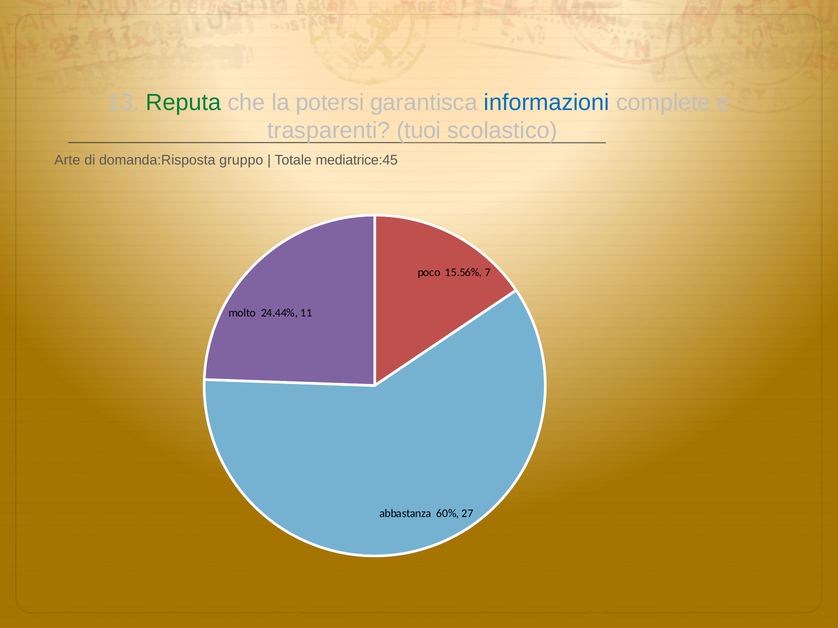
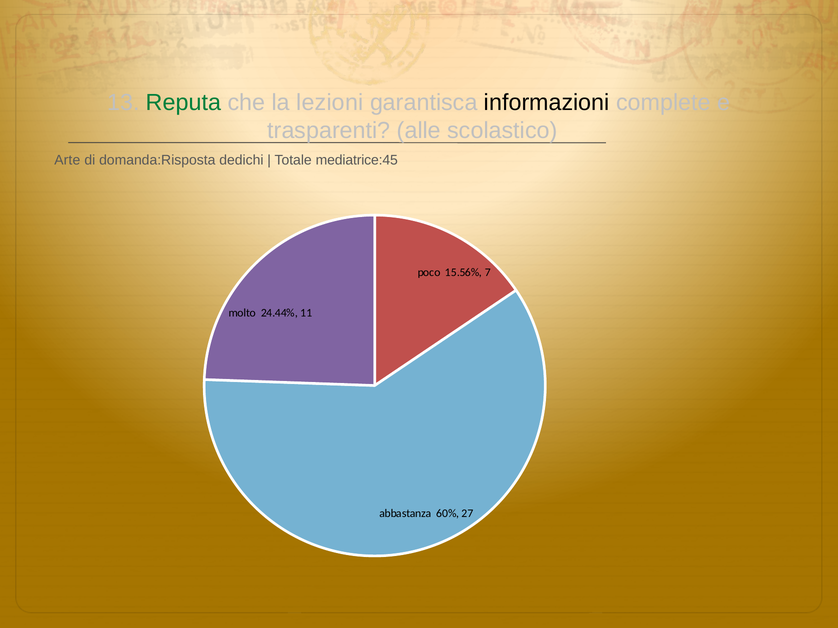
potersi: potersi -> lezioni
informazioni colour: blue -> black
tuoi: tuoi -> alle
gruppo: gruppo -> dedichi
